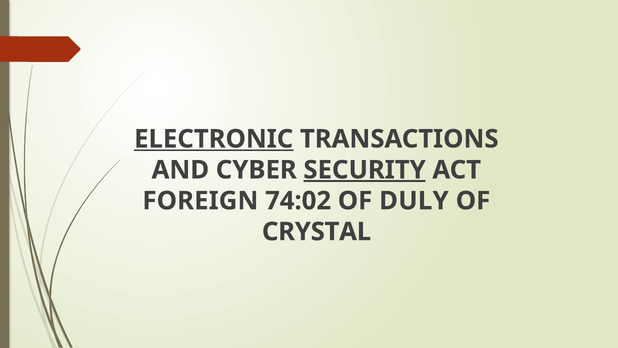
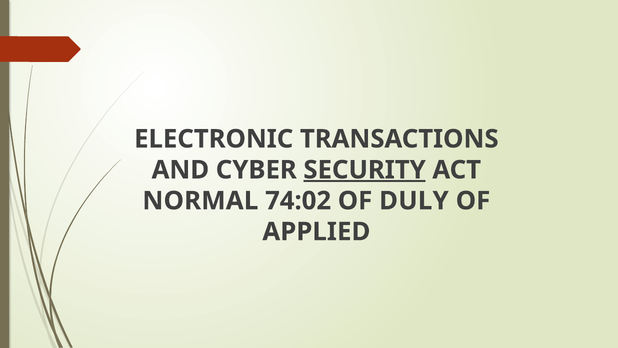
ELECTRONIC underline: present -> none
FOREIGN: FOREIGN -> NORMAL
CRYSTAL: CRYSTAL -> APPLIED
